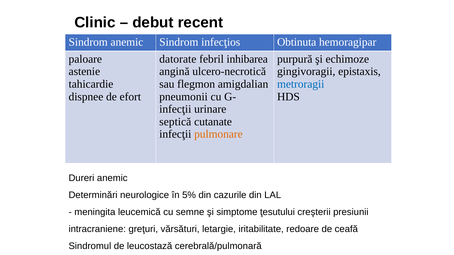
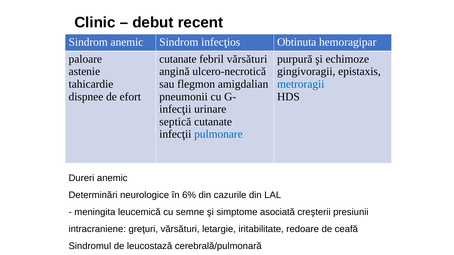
datorate at (178, 59): datorate -> cutanate
febril inhibarea: inhibarea -> vărsături
pulmonare colour: orange -> blue
5%: 5% -> 6%
ţesutului: ţesutului -> asociată
